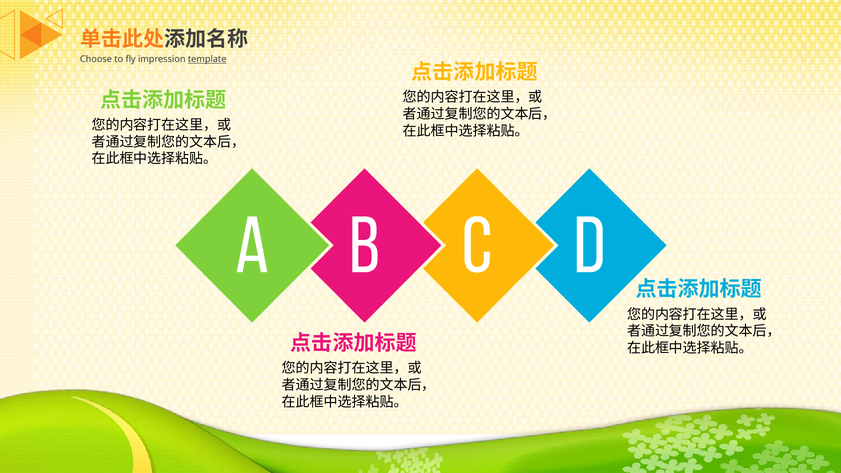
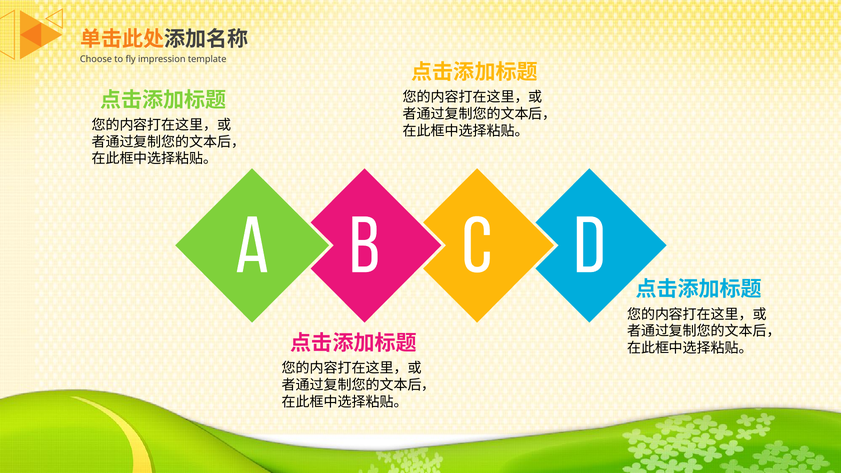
template underline: present -> none
